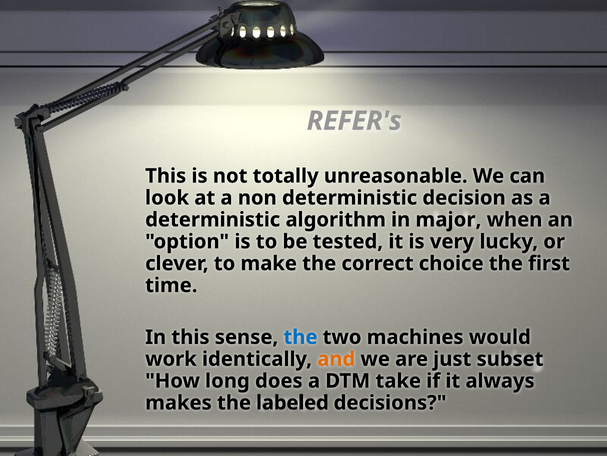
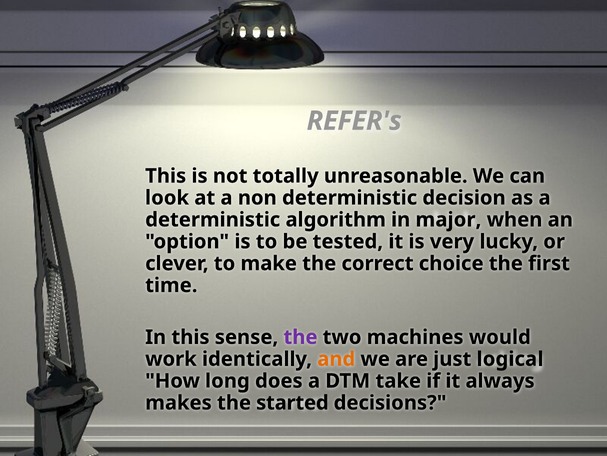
the at (300, 337) colour: blue -> purple
subset: subset -> logical
labeled: labeled -> started
